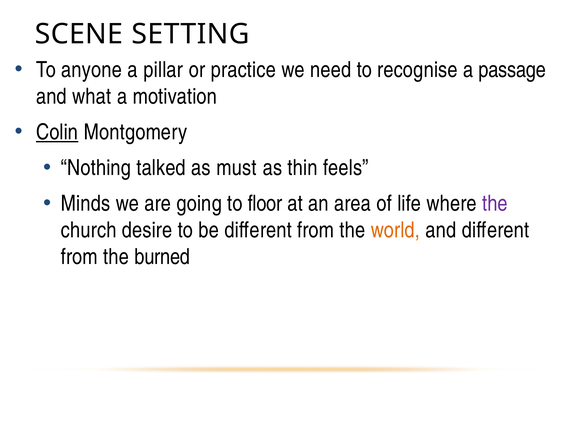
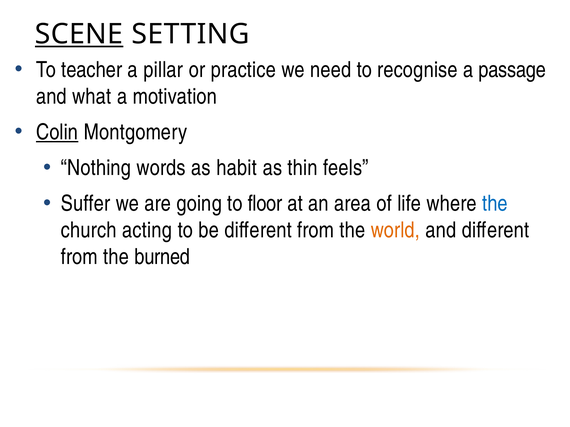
SCENE underline: none -> present
anyone: anyone -> teacher
talked: talked -> words
must: must -> habit
Minds: Minds -> Suffer
the at (495, 204) colour: purple -> blue
desire: desire -> acting
